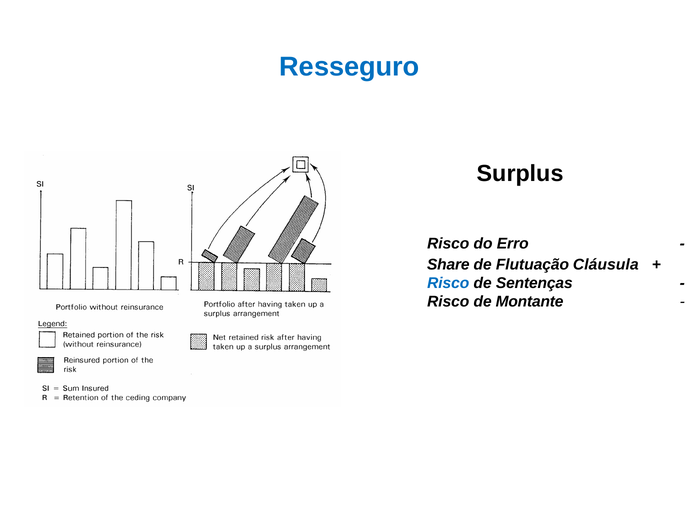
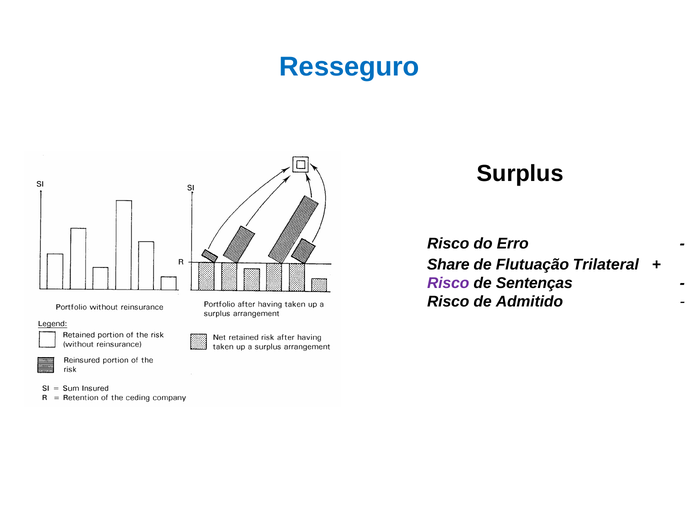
Cláusula: Cláusula -> Trilateral
Risco at (448, 283) colour: blue -> purple
Montante: Montante -> Admitido
